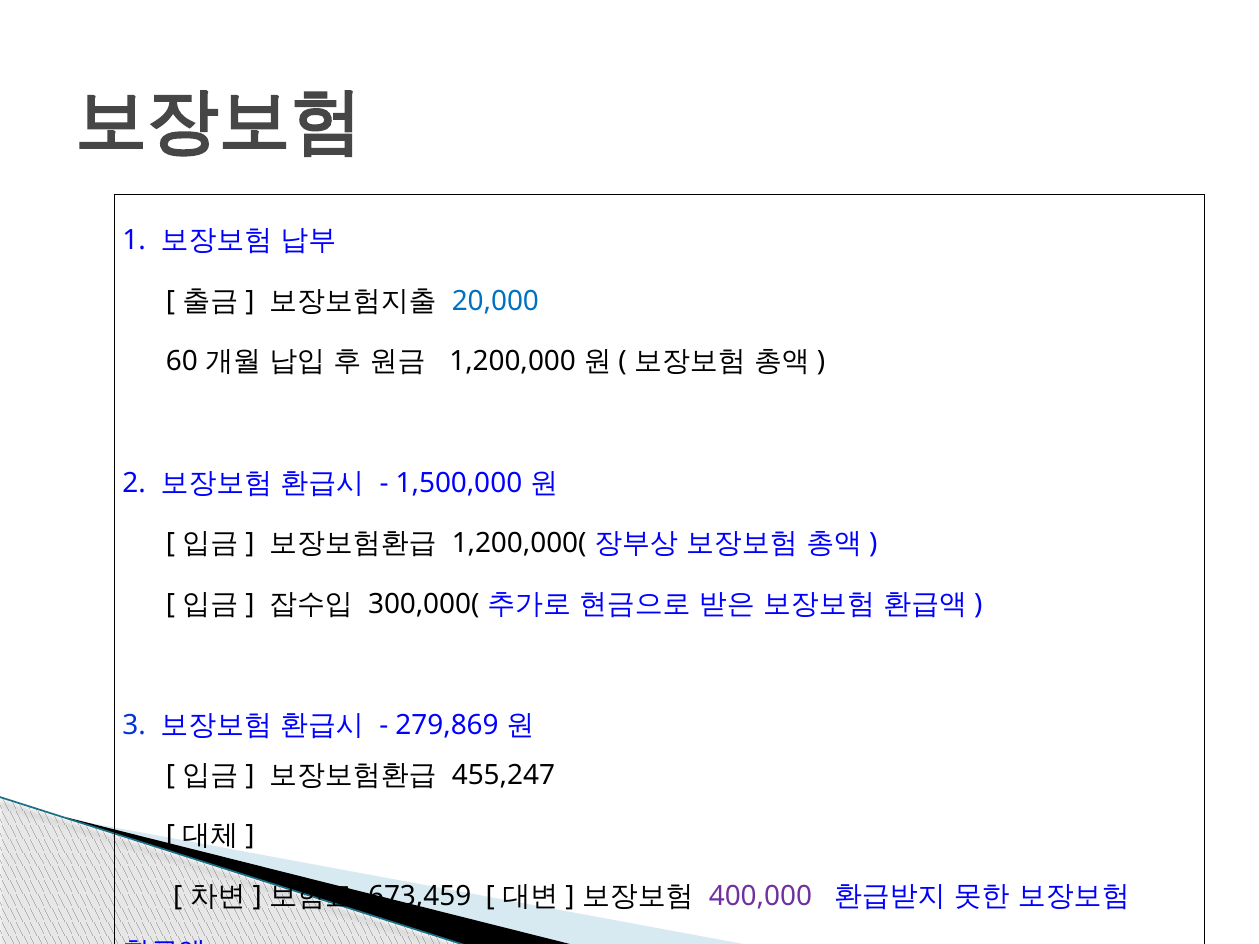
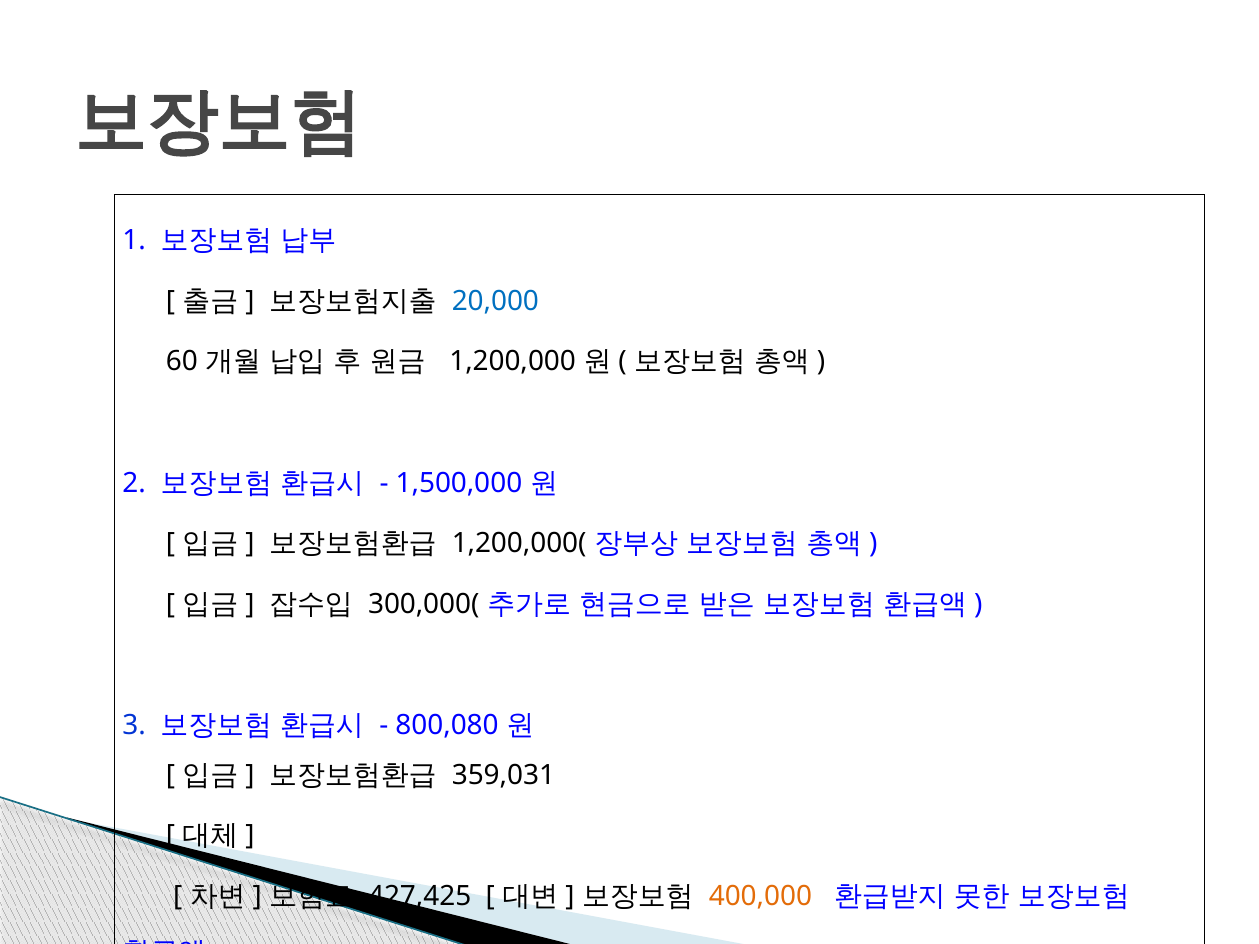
279,869: 279,869 -> 800,080
455,247: 455,247 -> 359,031
673,459: 673,459 -> 427,425
400,000 colour: purple -> orange
